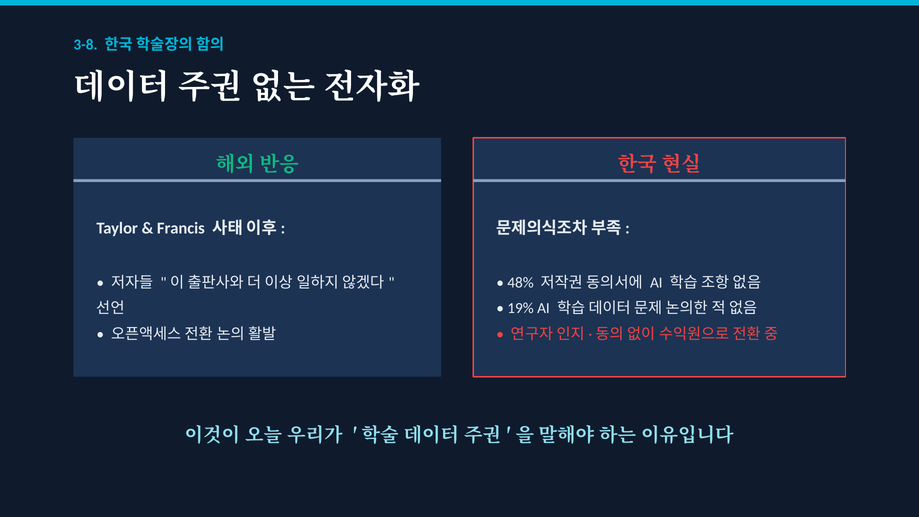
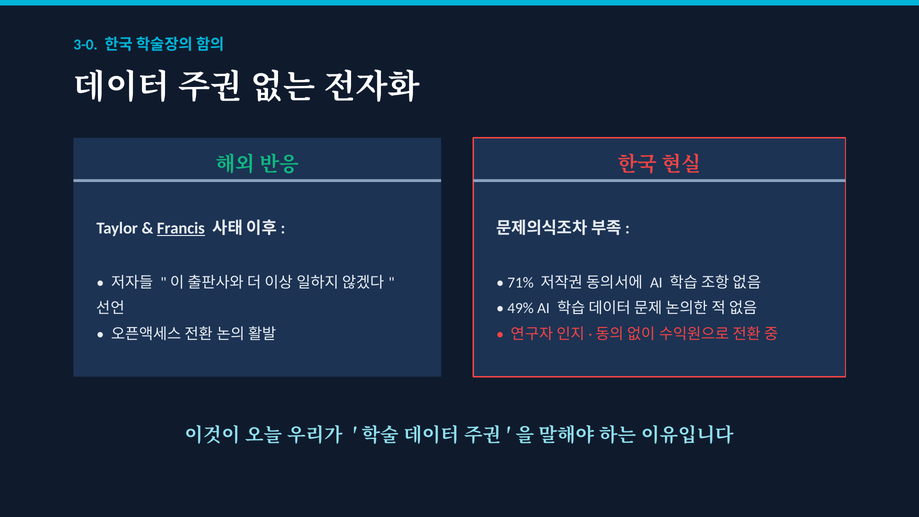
3-8: 3-8 -> 3-0
Francis underline: none -> present
48%: 48% -> 71%
19%: 19% -> 49%
